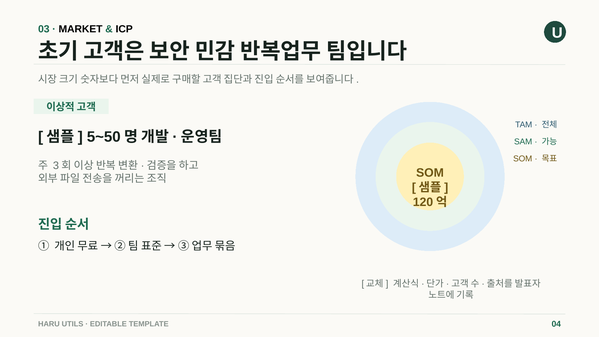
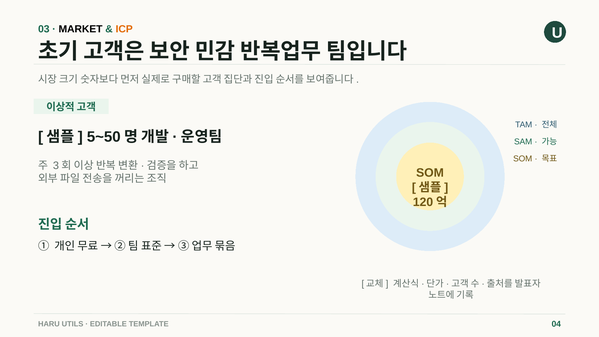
ICP colour: black -> orange
